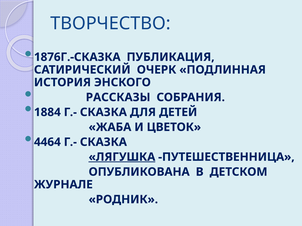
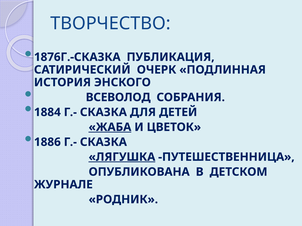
РАССКАЗЫ: РАССКАЗЫ -> ВСЕВОЛОД
ЖАБА underline: none -> present
4464: 4464 -> 1886
